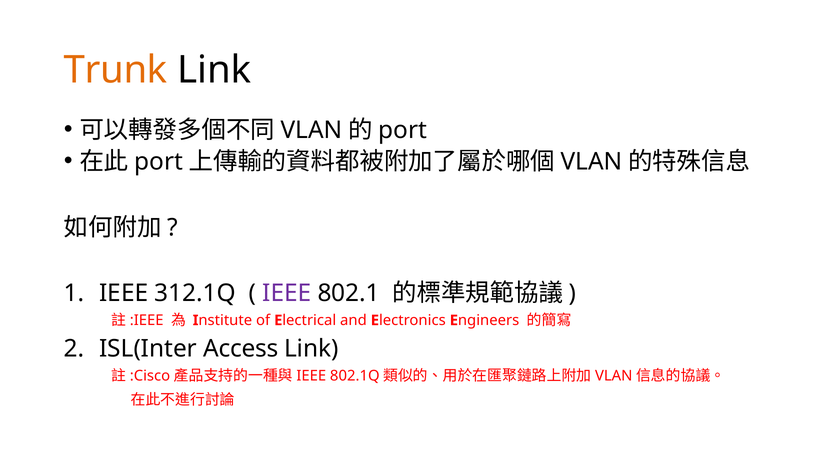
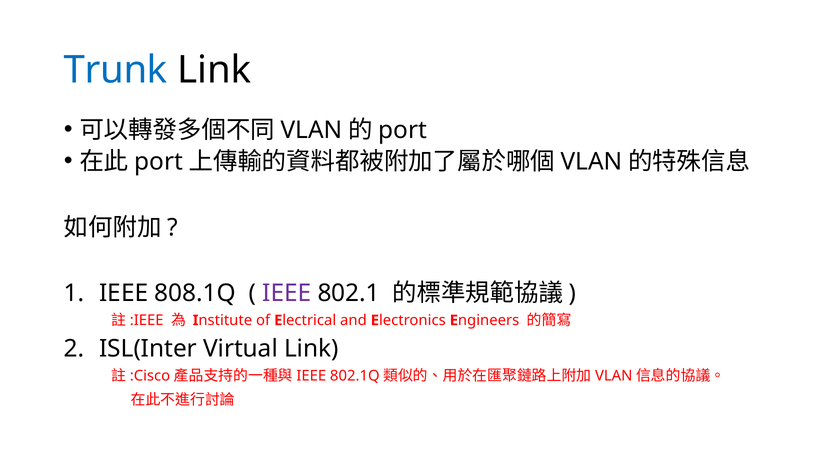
Trunk colour: orange -> blue
312.1Q: 312.1Q -> 808.1Q
Access: Access -> Virtual
